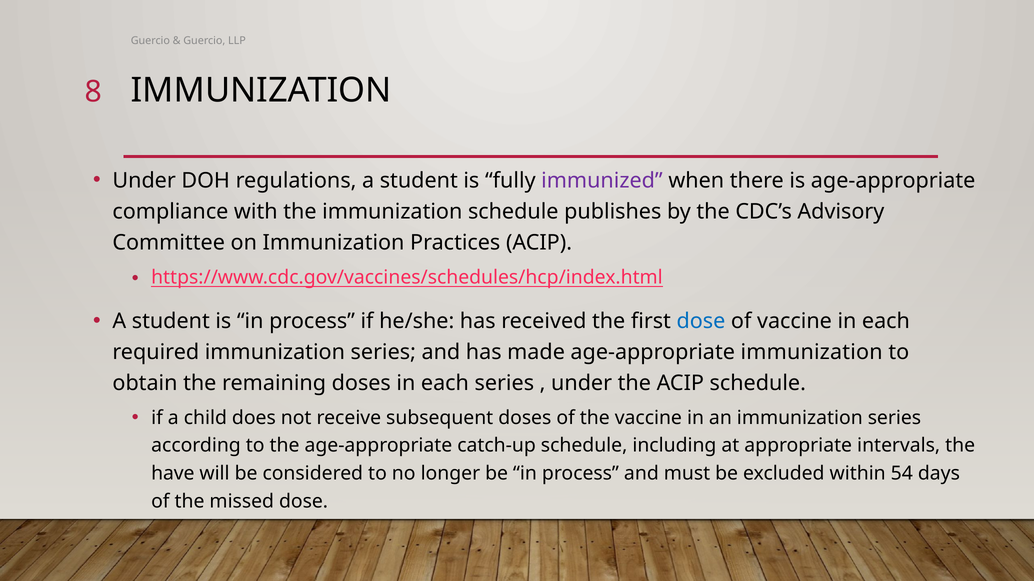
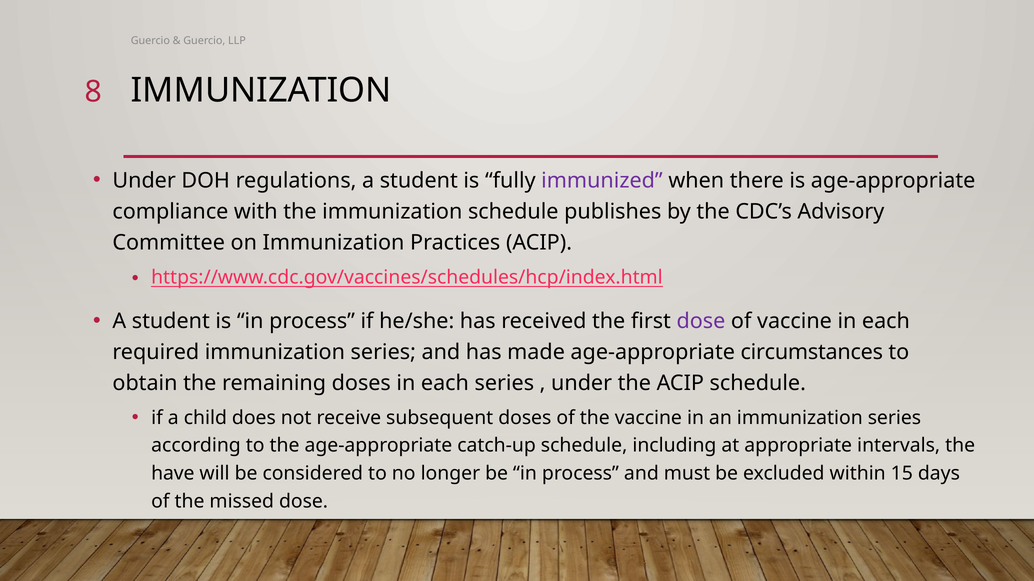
dose at (701, 322) colour: blue -> purple
age-appropriate immunization: immunization -> circumstances
54: 54 -> 15
